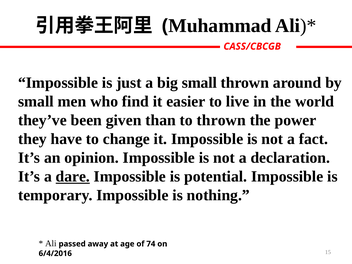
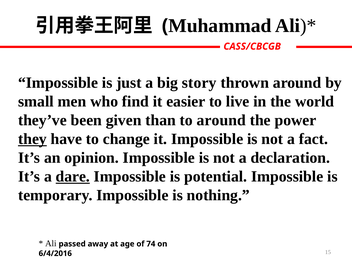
big small: small -> story
to thrown: thrown -> around
they underline: none -> present
